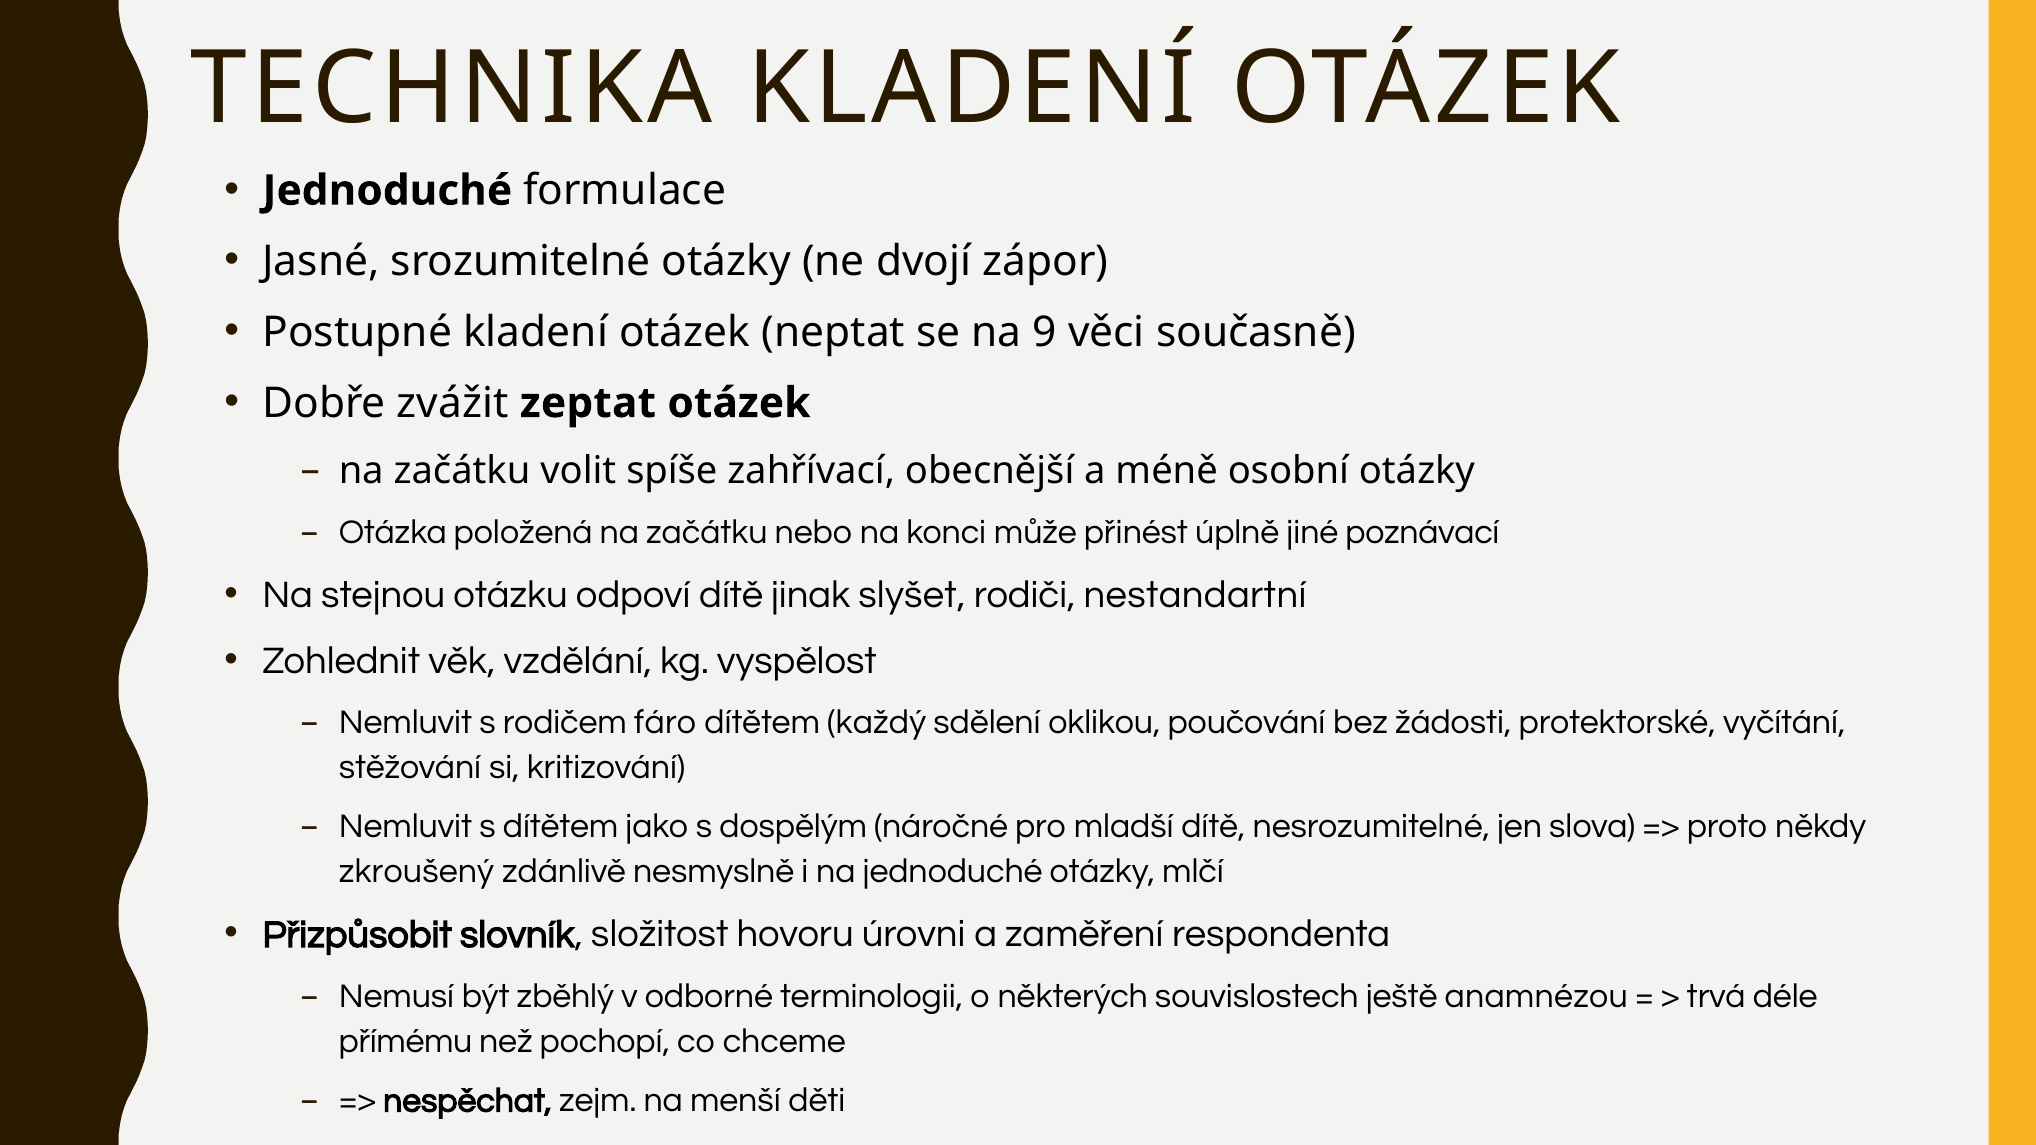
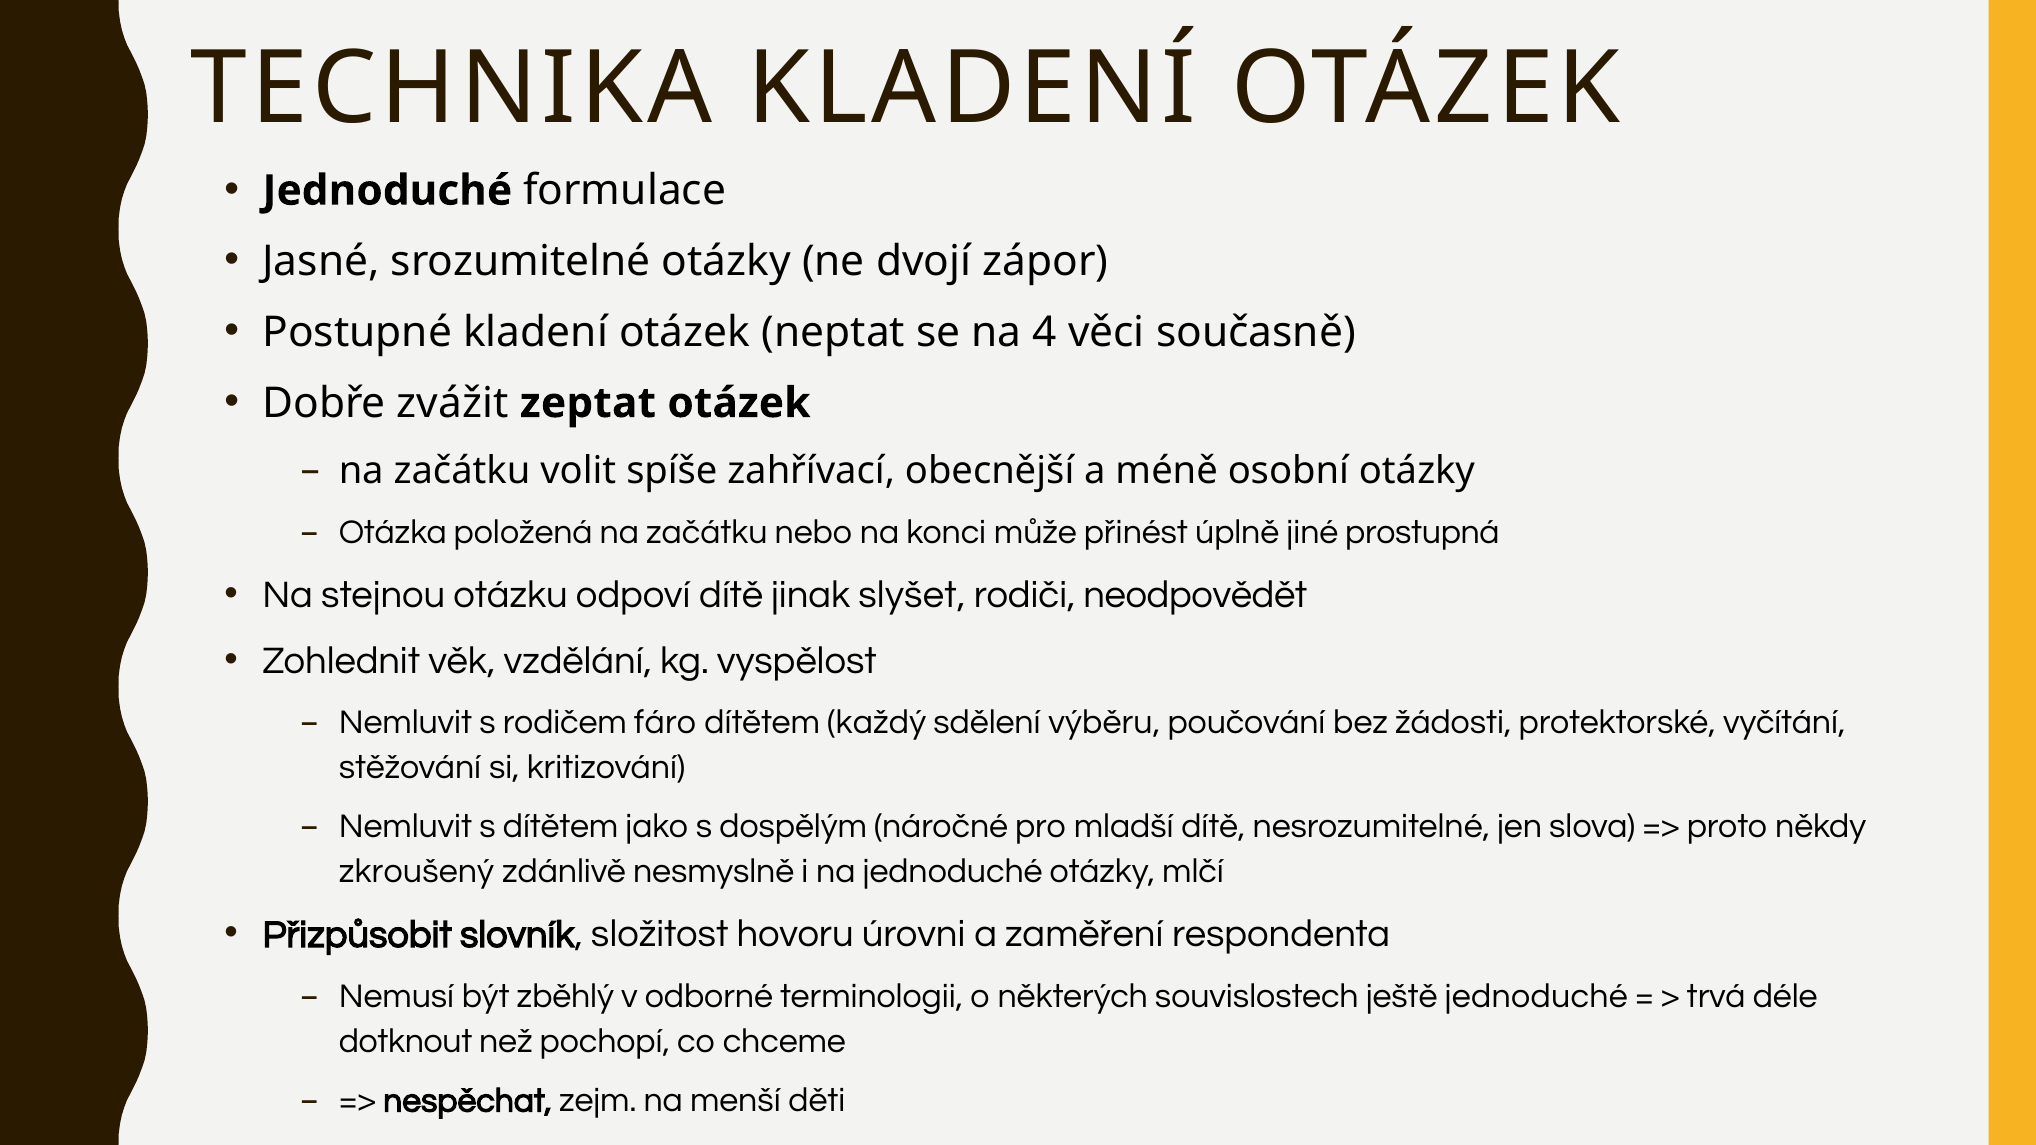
9: 9 -> 4
poznávací: poznávací -> prostupná
nestandartní: nestandartní -> neodpovědět
oklikou: oklikou -> výběru
ještě anamnézou: anamnézou -> jednoduché
přímému: přímému -> dotknout
